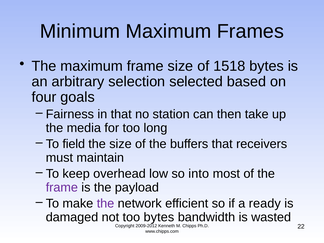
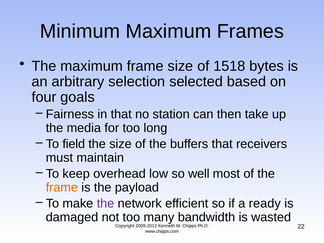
into: into -> well
frame at (62, 187) colour: purple -> orange
too bytes: bytes -> many
